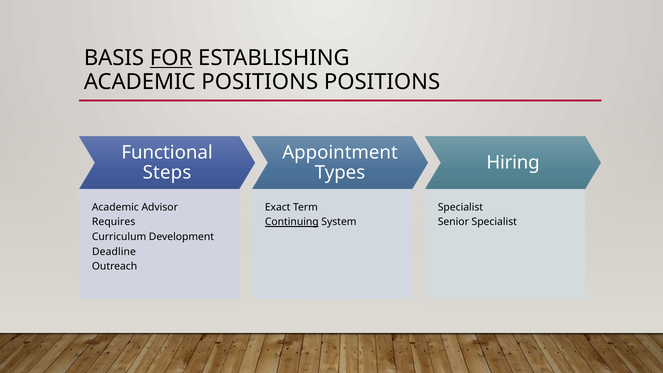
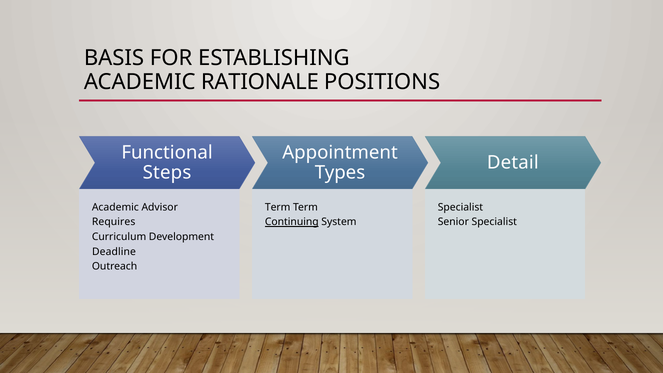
FOR underline: present -> none
ACADEMIC POSITIONS: POSITIONS -> RATIONALE
Hiring: Hiring -> Detail
Exact at (278, 207): Exact -> Term
